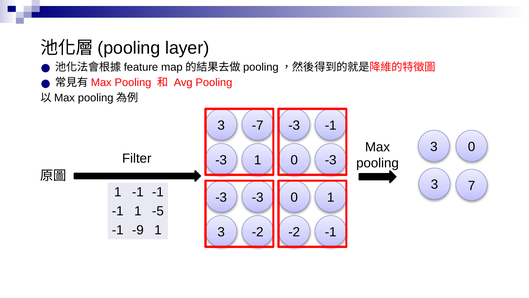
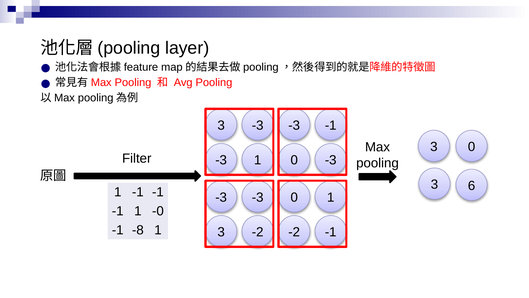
3 -7: -7 -> -3
7: 7 -> 6
-5: -5 -> -0
-9: -9 -> -8
